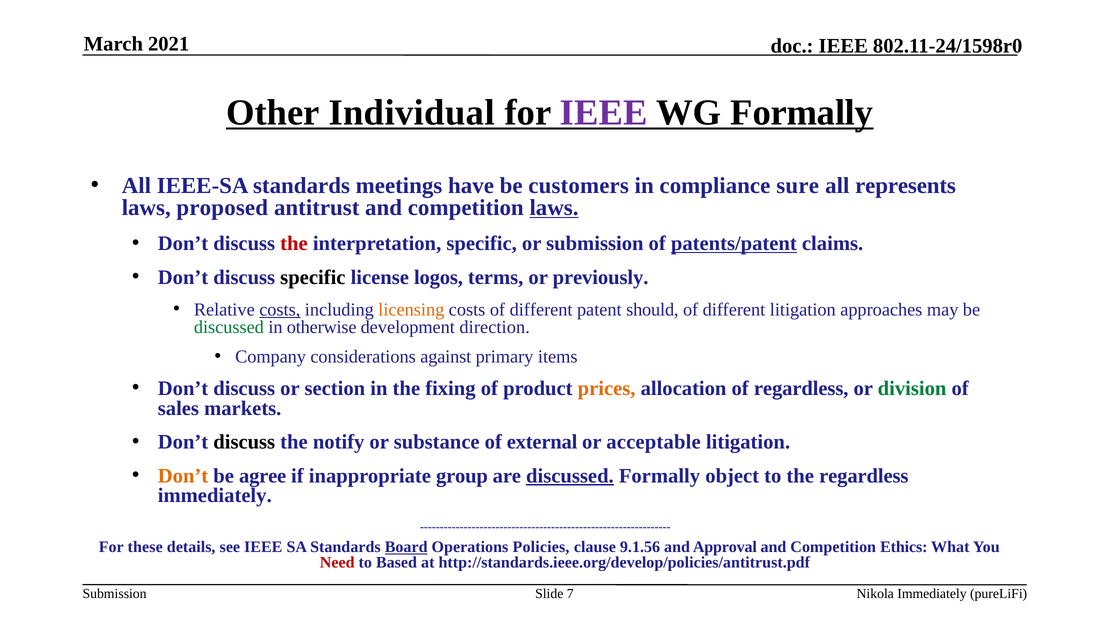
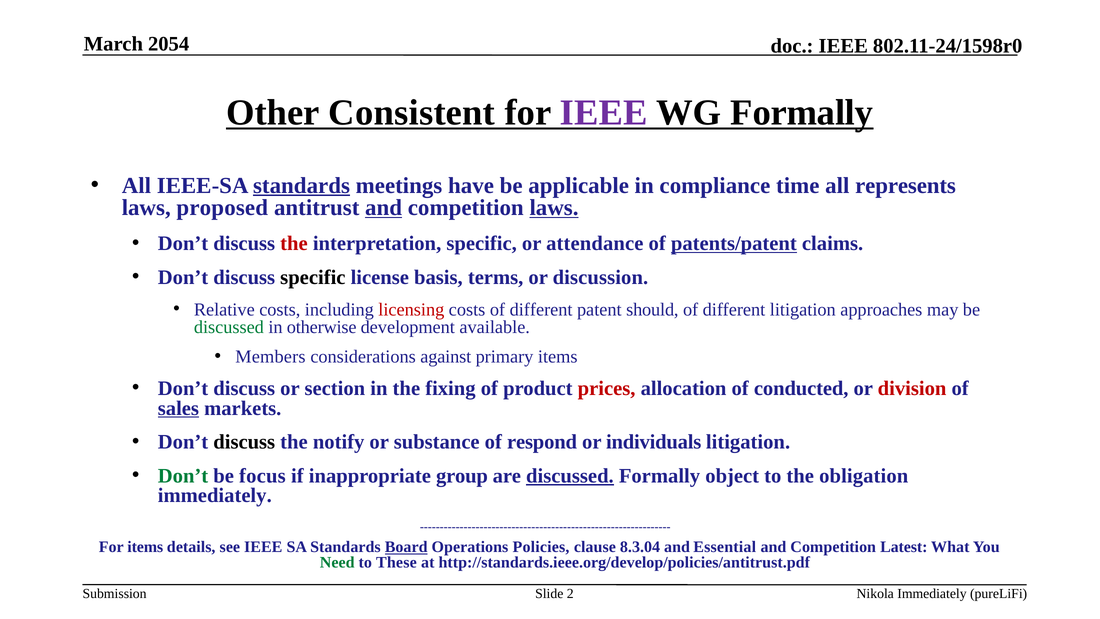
2021: 2021 -> 2054
Individual: Individual -> Consistent
standards at (302, 185) underline: none -> present
customers: customers -> applicable
sure: sure -> time
and at (384, 208) underline: none -> present
or submission: submission -> attendance
logos: logos -> basis
previously: previously -> discussion
costs at (280, 309) underline: present -> none
licensing colour: orange -> red
direction: direction -> available
Company: Company -> Members
prices colour: orange -> red
of regardless: regardless -> conducted
division colour: green -> red
sales underline: none -> present
external: external -> respond
acceptable: acceptable -> individuals
Don’t at (183, 476) colour: orange -> green
agree: agree -> focus
the regardless: regardless -> obligation
For these: these -> items
9.1.56: 9.1.56 -> 8.3.04
Approval: Approval -> Essential
Ethics: Ethics -> Latest
Need colour: red -> green
Based: Based -> These
7: 7 -> 2
